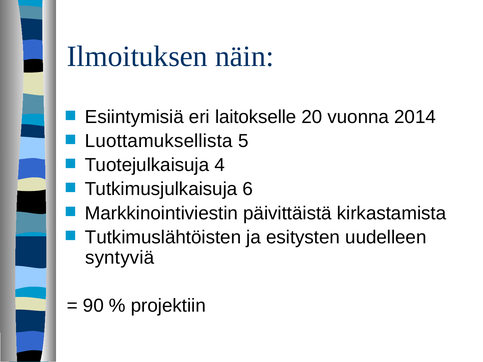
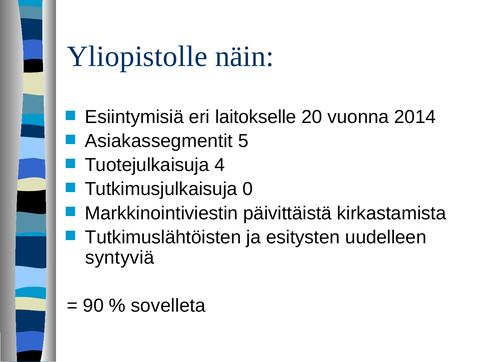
Ilmoituksen: Ilmoituksen -> Yliopistolle
Luottamuksellista: Luottamuksellista -> Asiakassegmentit
6: 6 -> 0
projektiin: projektiin -> sovelleta
